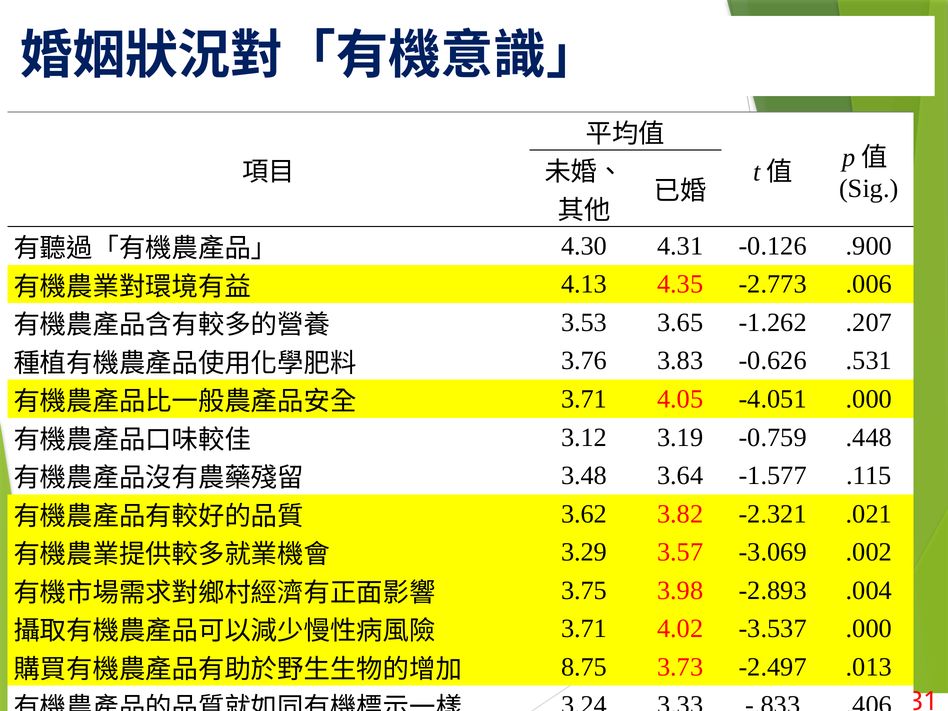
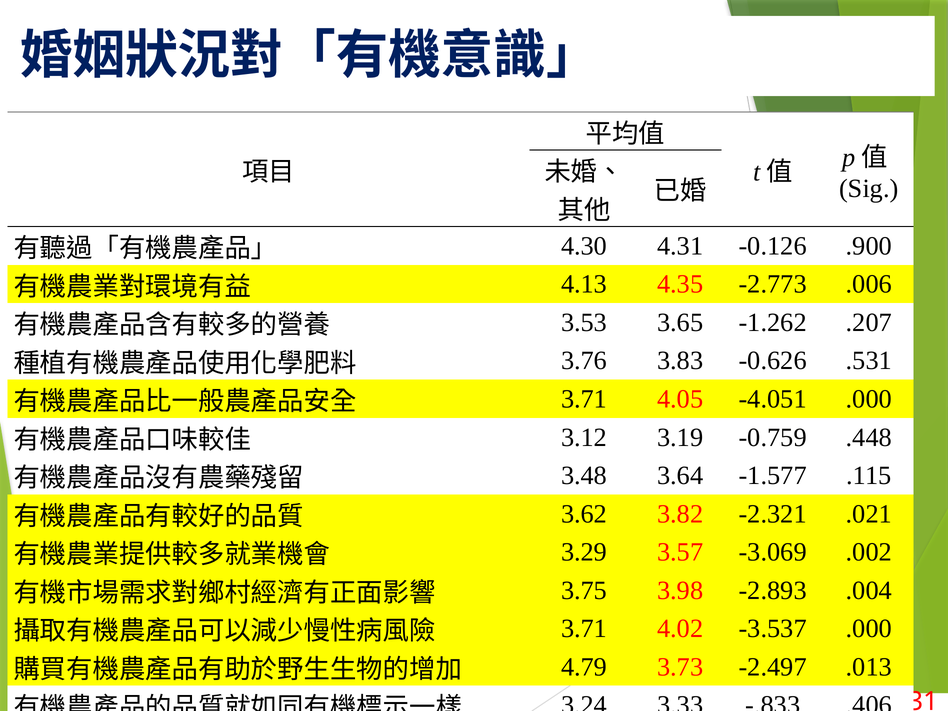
8.75: 8.75 -> 4.79
